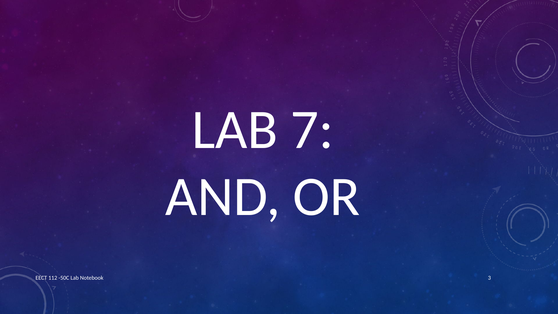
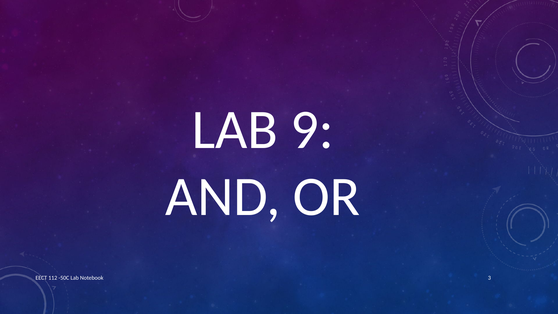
7: 7 -> 9
